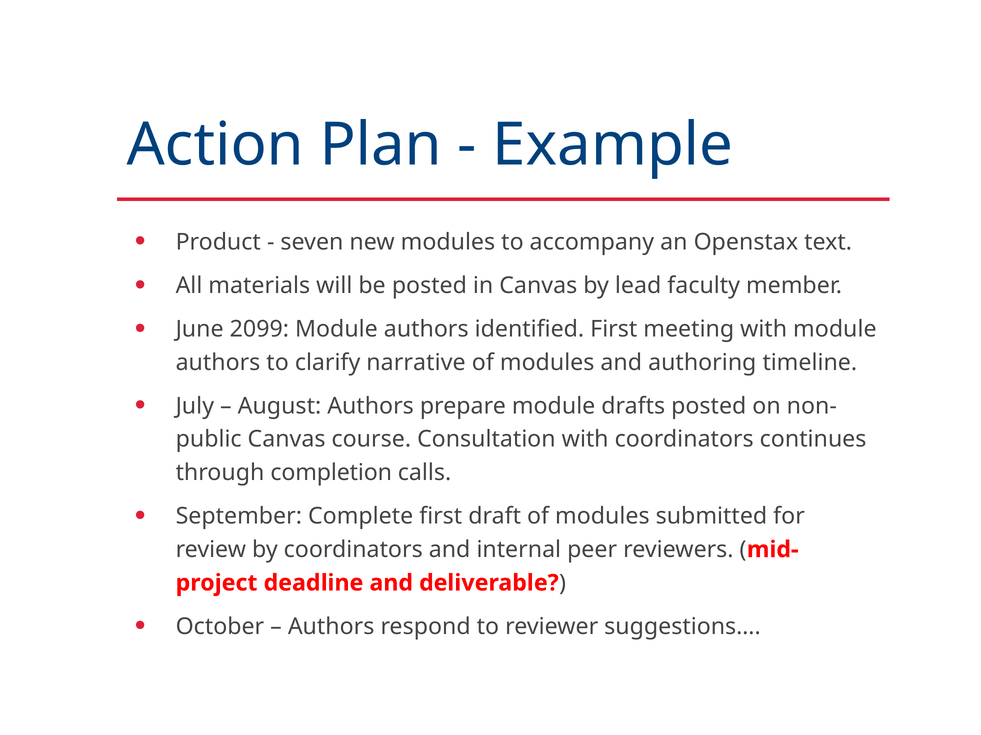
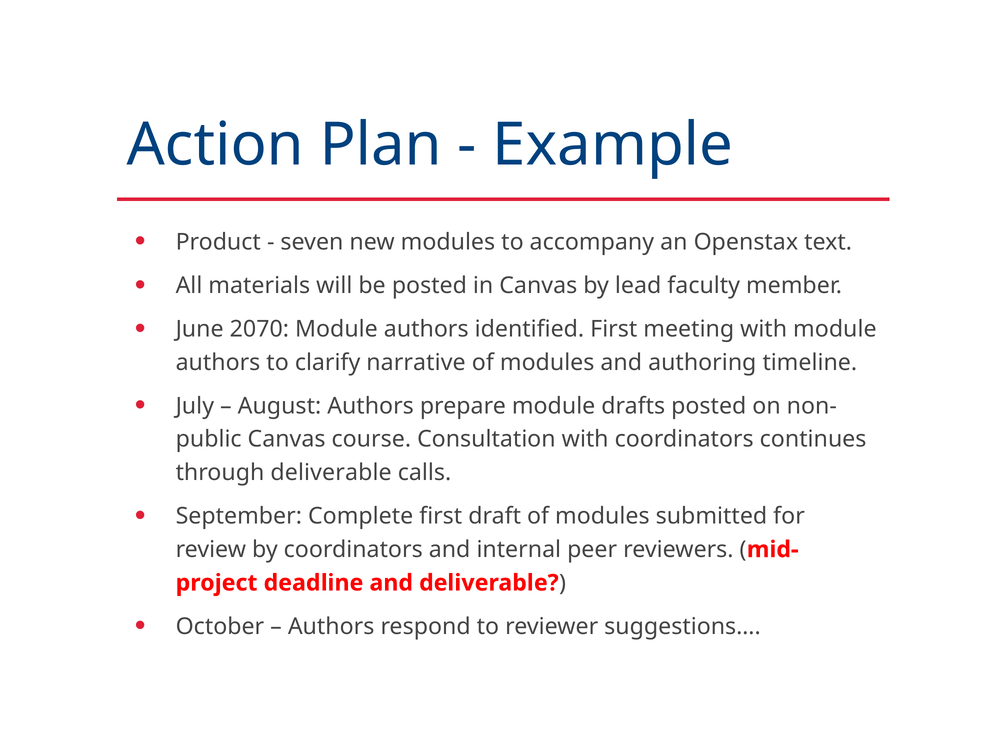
2099: 2099 -> 2070
through completion: completion -> deliverable
